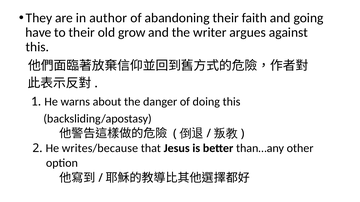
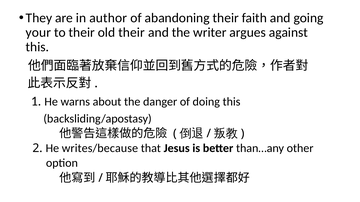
have: have -> your
old grow: grow -> their
